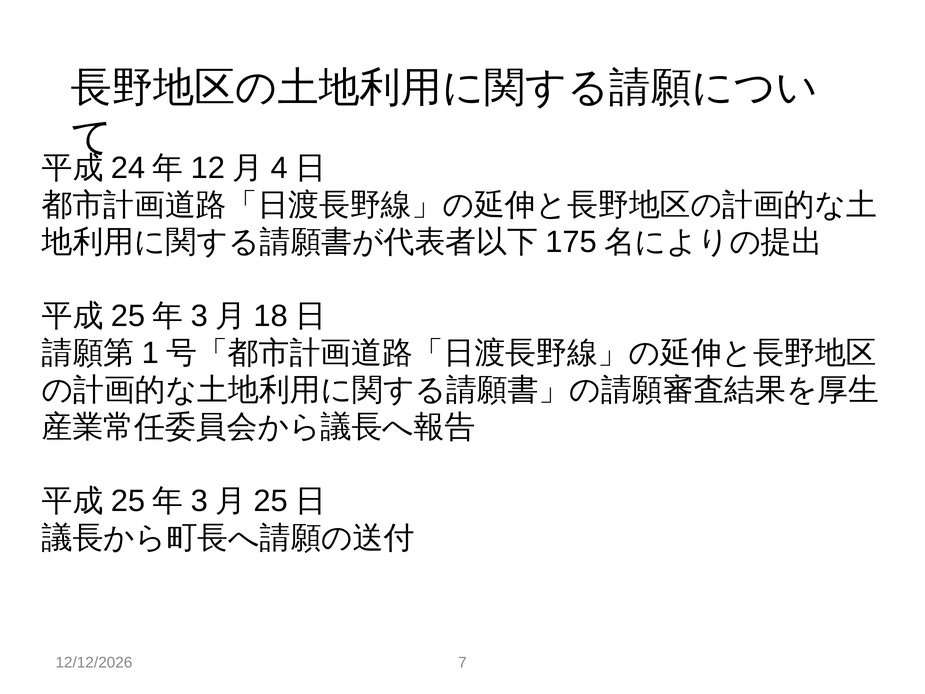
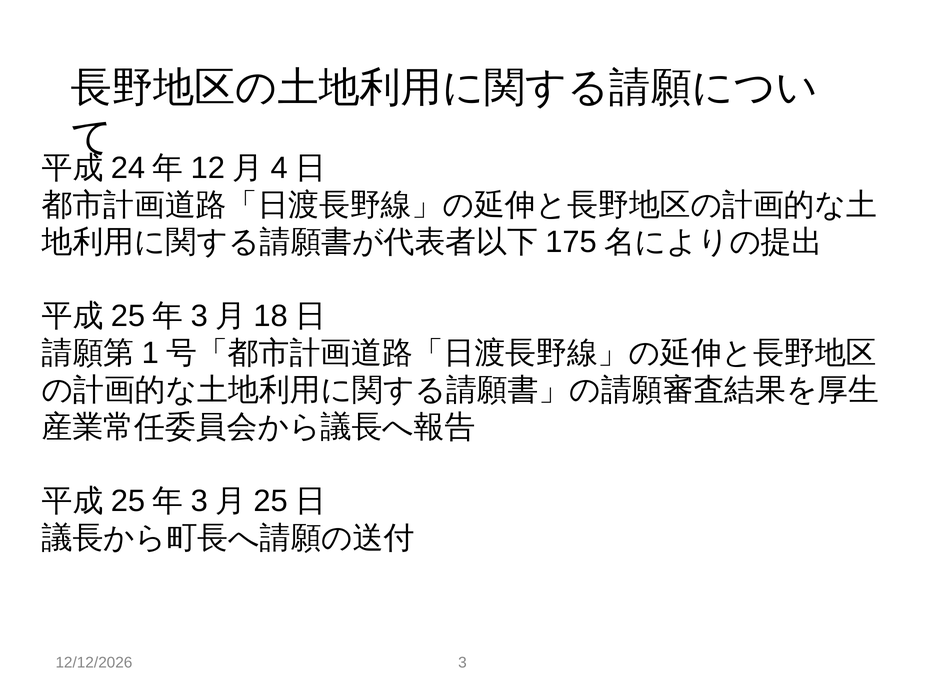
7 at (463, 663): 7 -> 3
